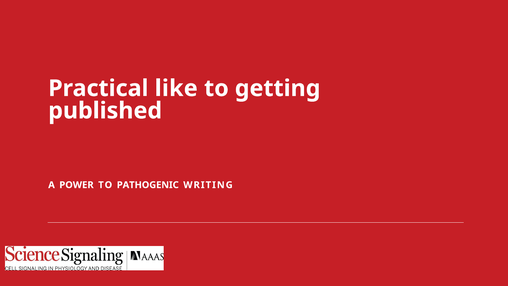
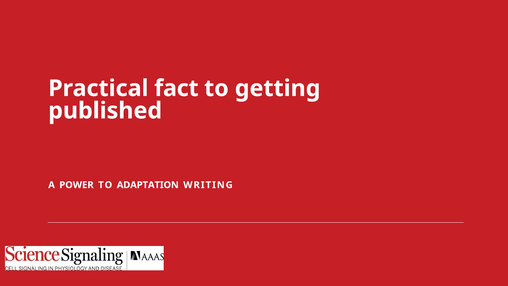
like: like -> fact
PATHOGENIC: PATHOGENIC -> ADAPTATION
